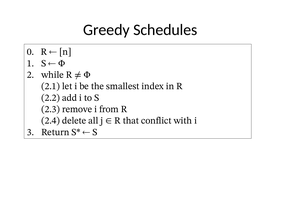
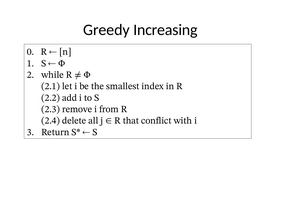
Schedules: Schedules -> Increasing
